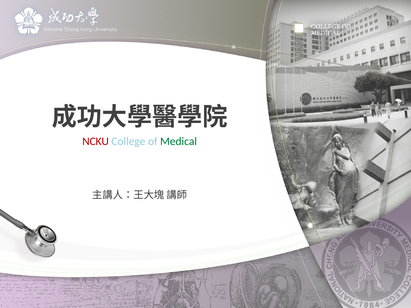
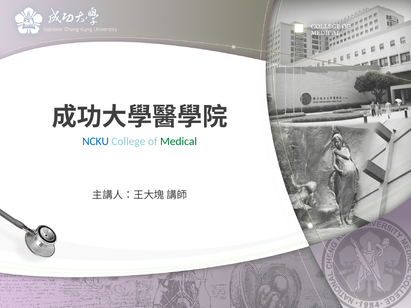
NCKU colour: red -> blue
